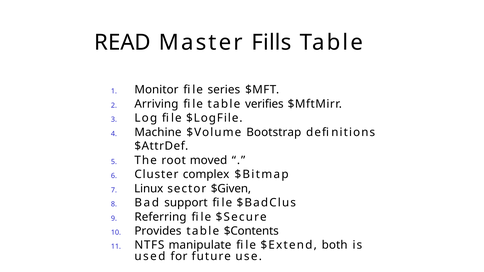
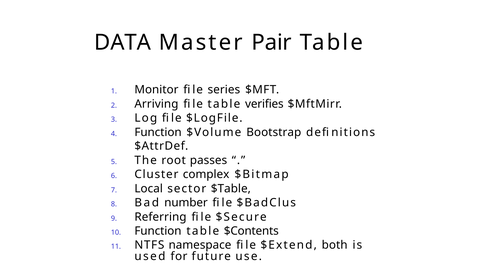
READ: READ -> DATA
Fills: Fills -> Pair
Machine at (158, 132): Machine -> Function
moved: moved -> passes
Linux: Linux -> Local
$Given: $Given -> $Table
support: support -> number
Provides at (158, 231): Provides -> Function
manipulate: manipulate -> namespace
